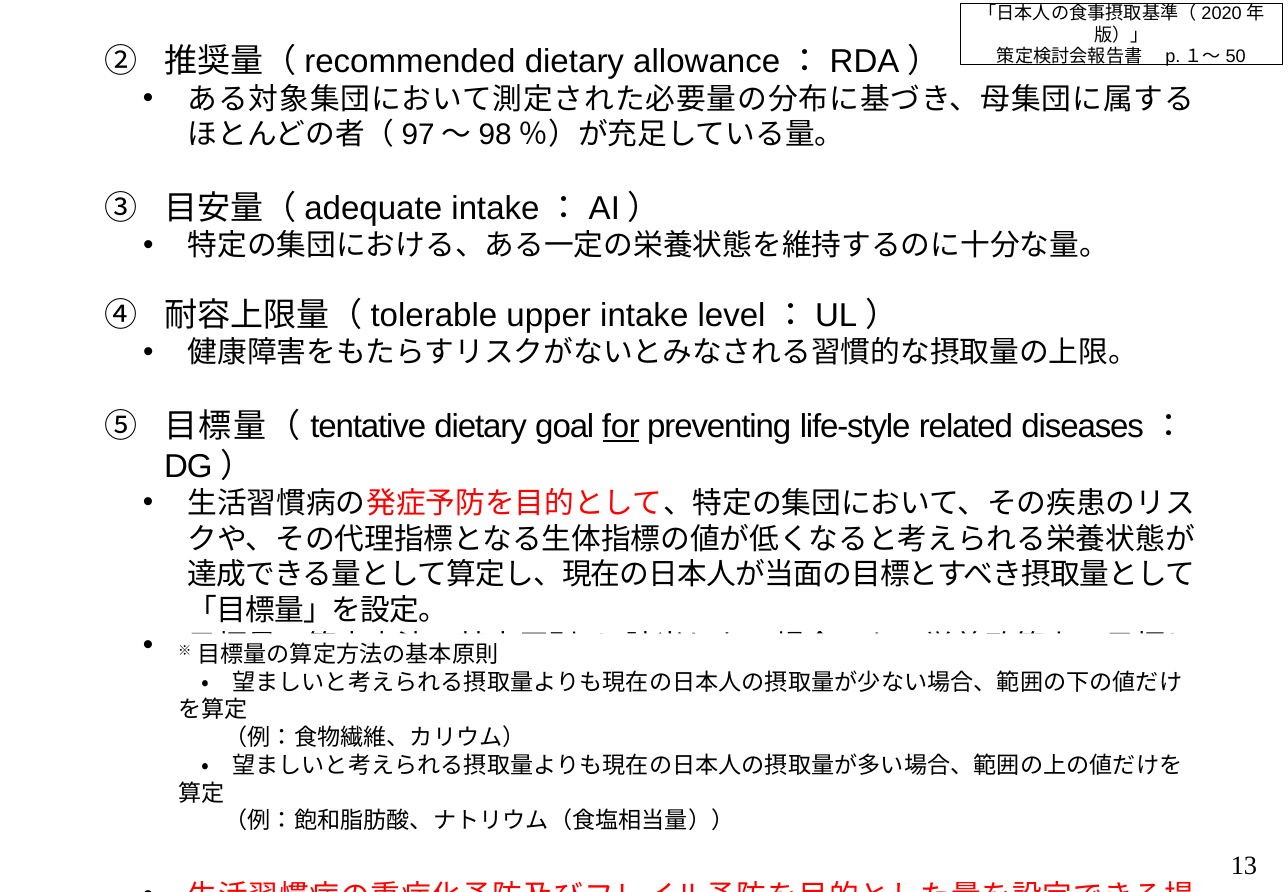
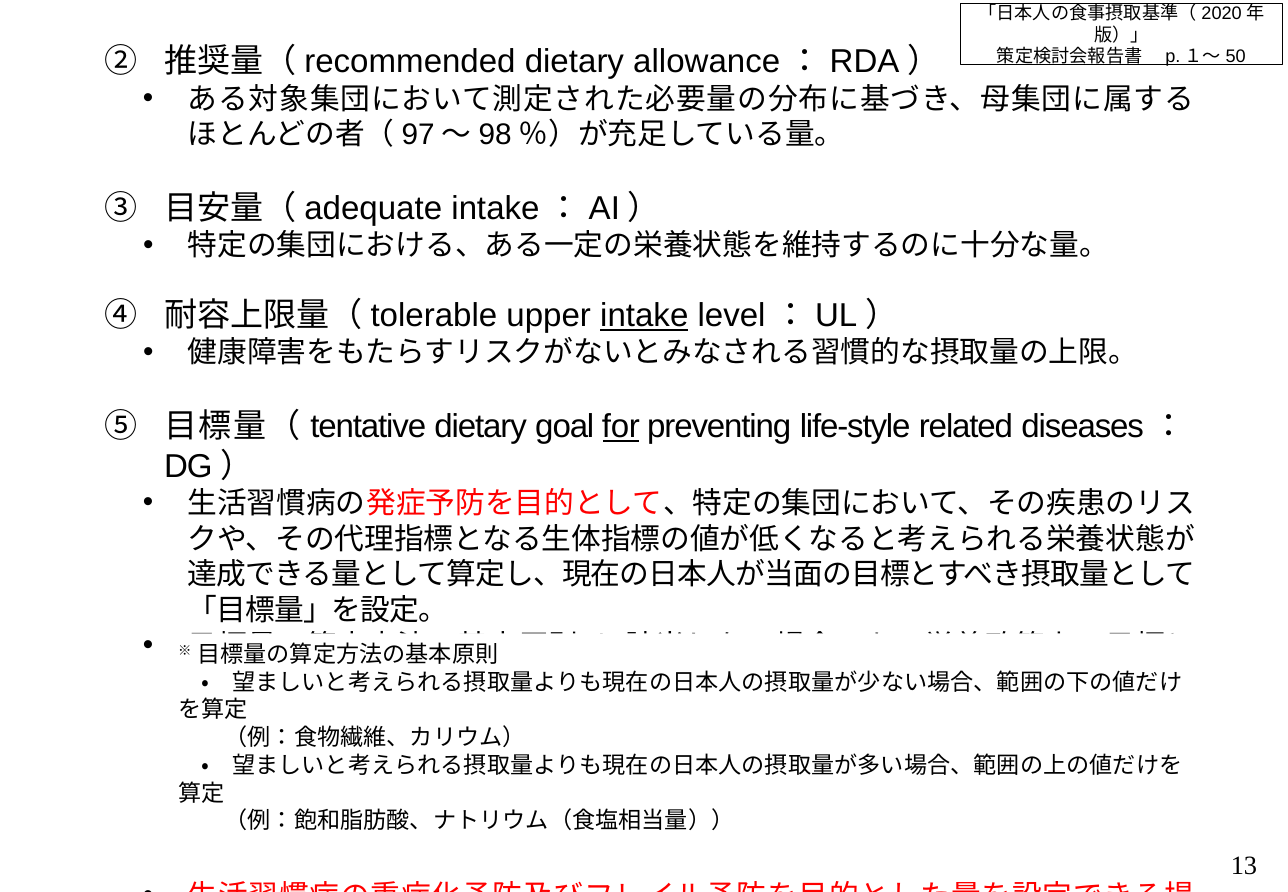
intake underline: none -> present
